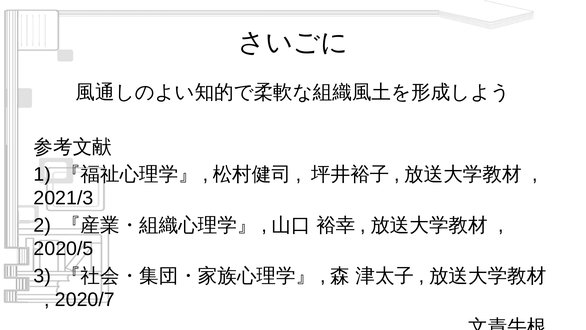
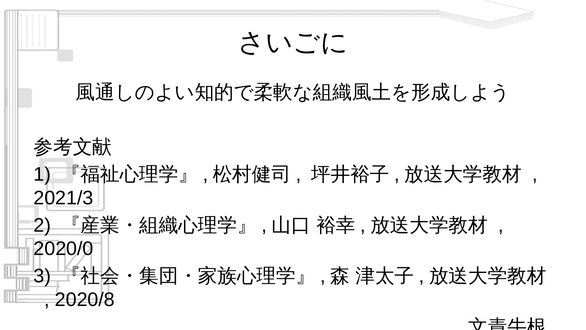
2020/5: 2020/5 -> 2020/0
2020/7: 2020/7 -> 2020/8
